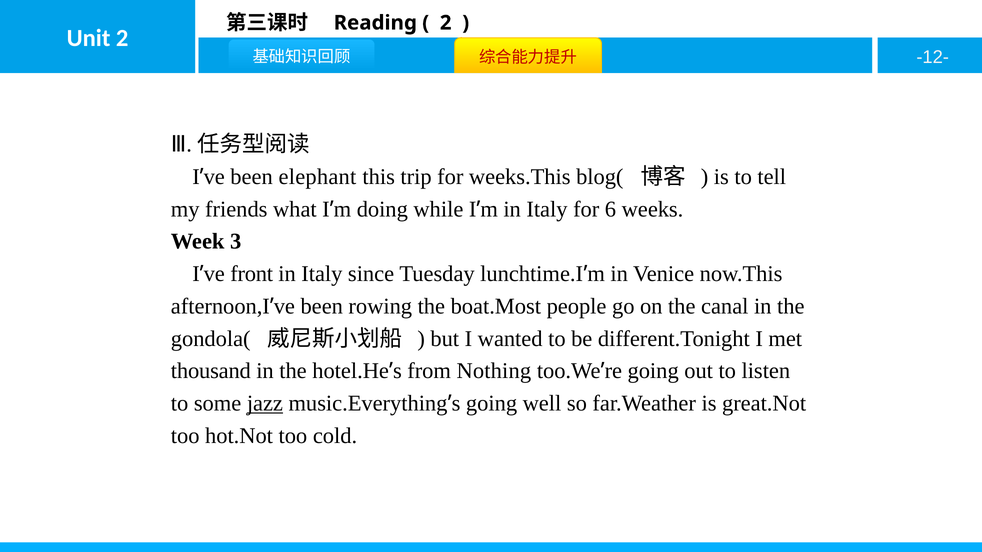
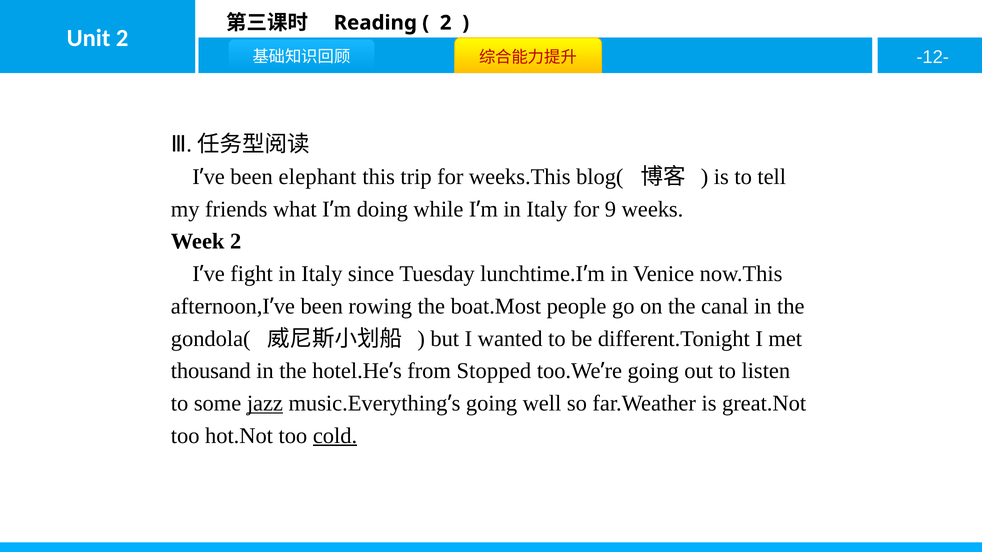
6: 6 -> 9
Week 3: 3 -> 2
front: front -> fight
Nothing: Nothing -> Stopped
cold underline: none -> present
